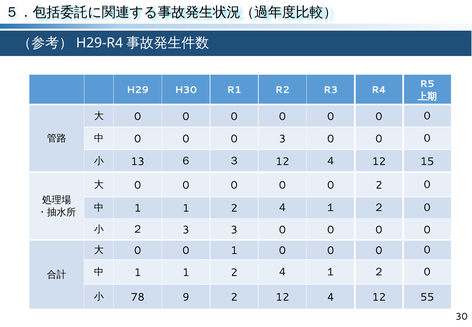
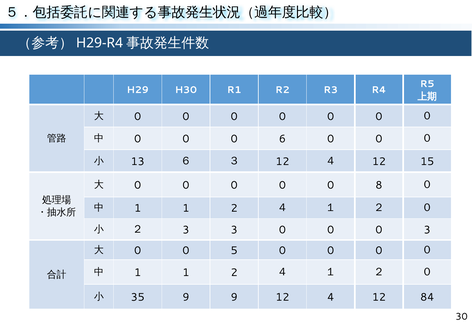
0 3: 3 -> 6
0 2: 2 -> 8
0 at (427, 230): 0 -> 3
0 1: 1 -> 5
78: 78 -> 35
9 2: 2 -> 9
55: 55 -> 84
